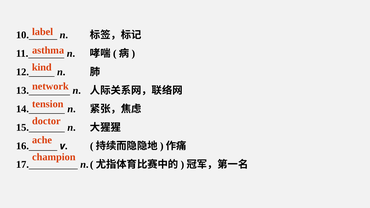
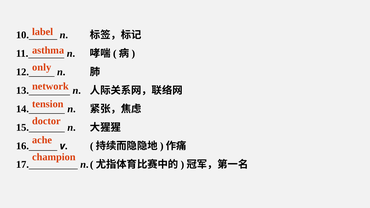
kind: kind -> only
